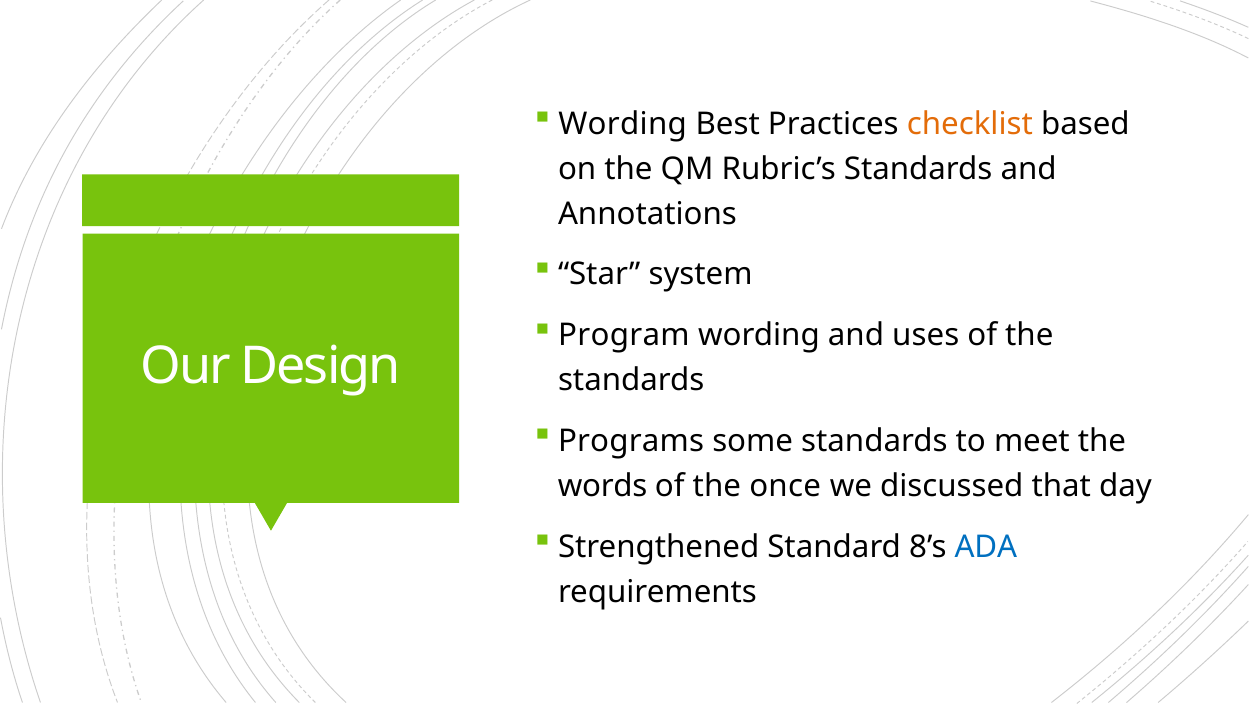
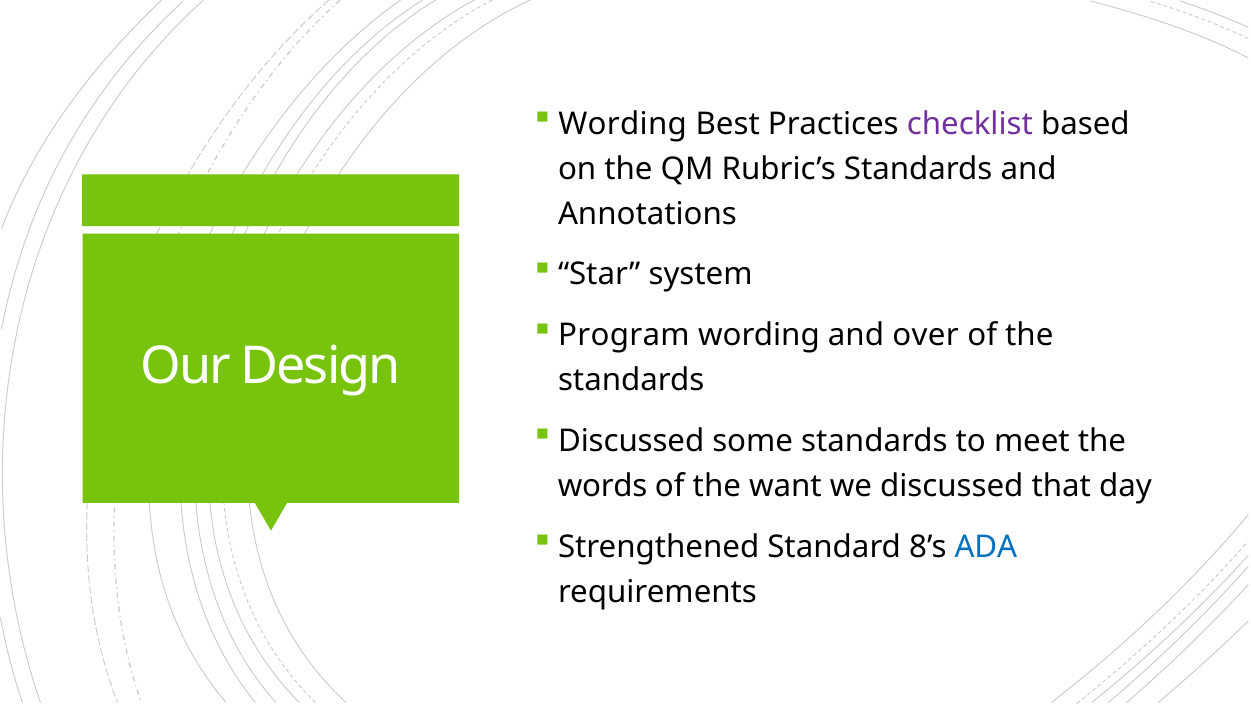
checklist colour: orange -> purple
uses: uses -> over
Programs at (631, 441): Programs -> Discussed
once: once -> want
